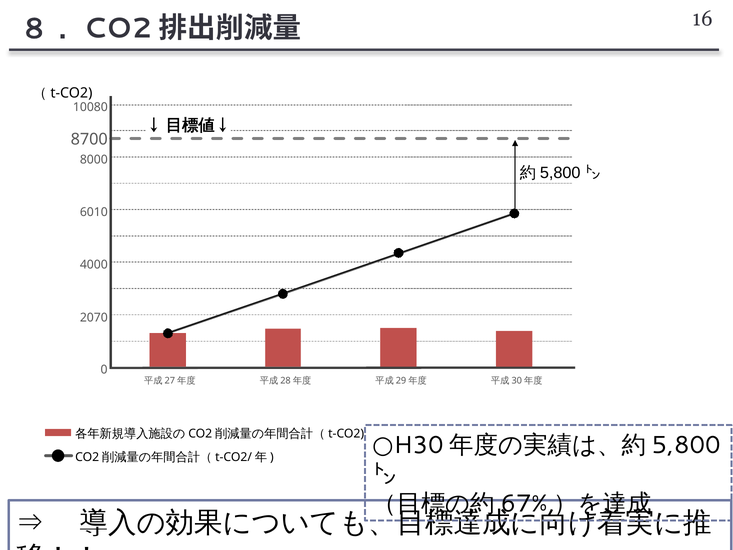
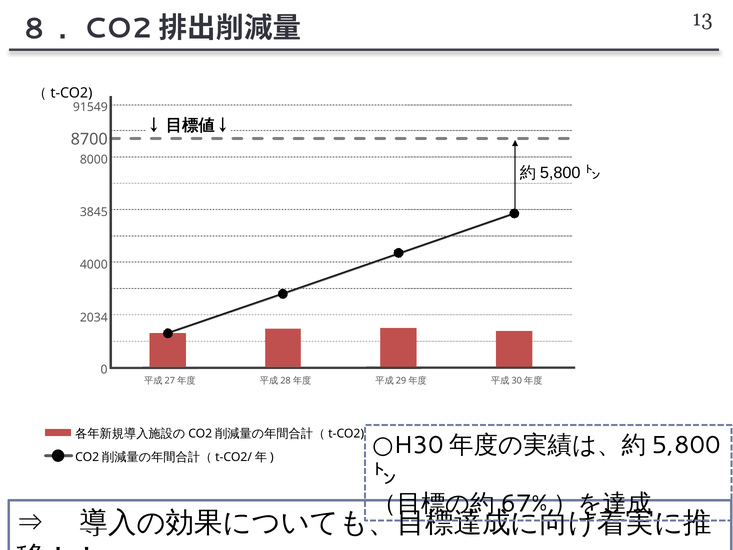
16: 16 -> 13
10080: 10080 -> 91549
6010: 6010 -> 3845
2070: 2070 -> 2034
